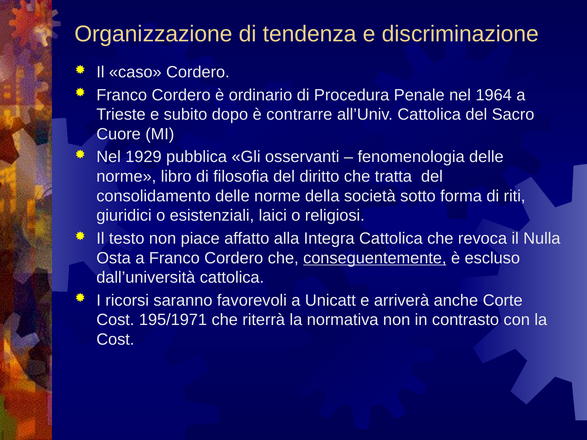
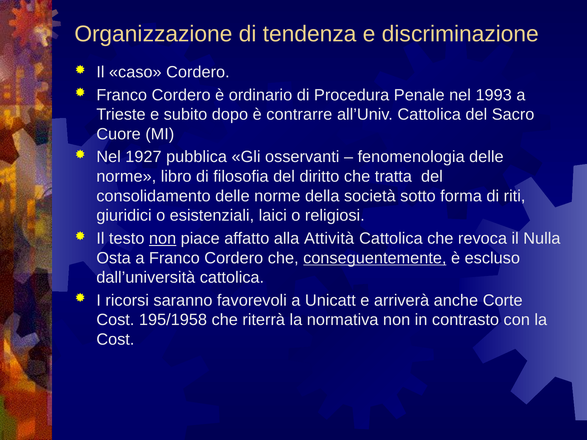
1964: 1964 -> 1993
1929: 1929 -> 1927
non at (163, 239) underline: none -> present
Integra: Integra -> Attività
195/1971: 195/1971 -> 195/1958
